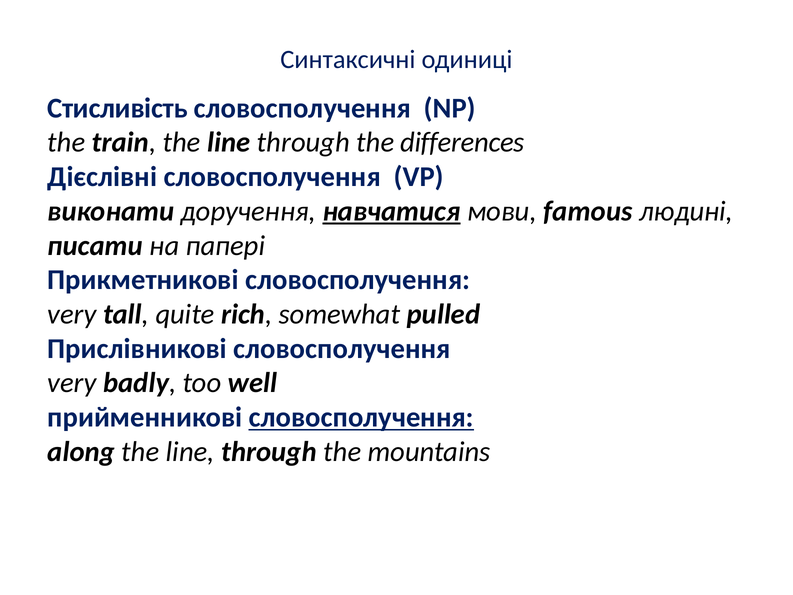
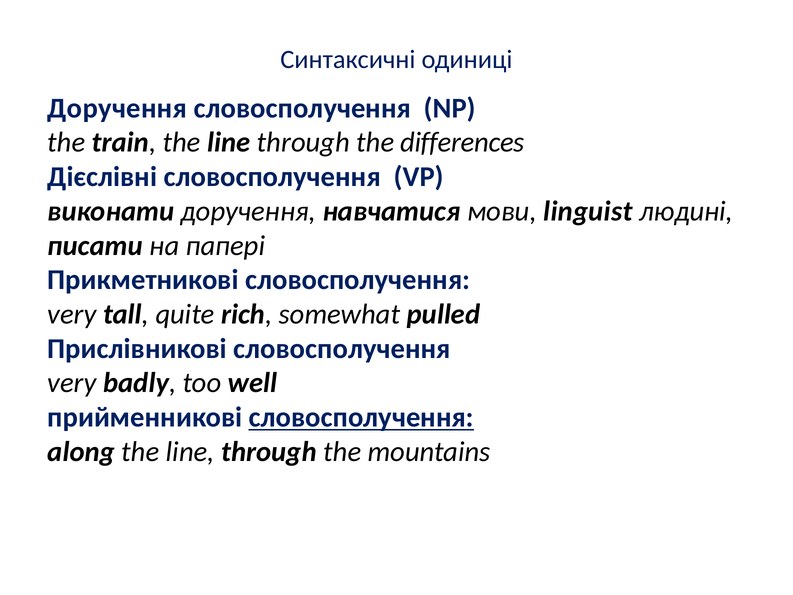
Стисливість at (118, 108): Стисливість -> Доручення
навчатися underline: present -> none
famous: famous -> linguist
